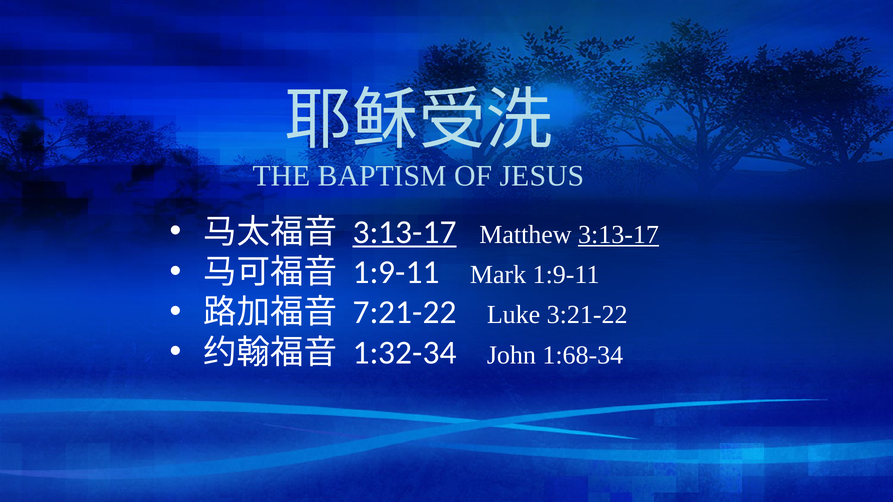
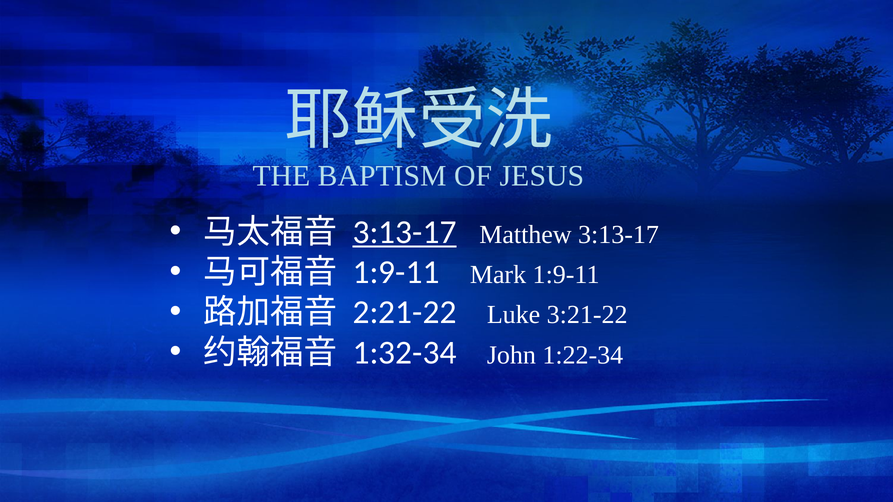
3:13-17 at (619, 235) underline: present -> none
7:21-22: 7:21-22 -> 2:21-22
1:68-34: 1:68-34 -> 1:22-34
